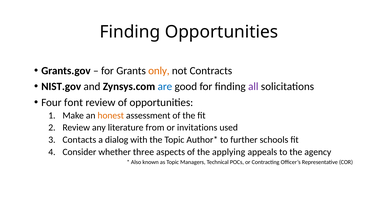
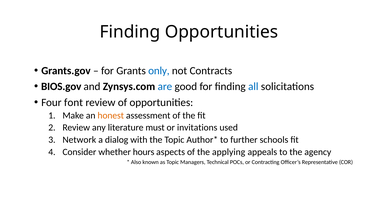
only colour: orange -> blue
NIST.gov: NIST.gov -> BIOS.gov
all colour: purple -> blue
from: from -> must
Contacts: Contacts -> Network
three: three -> hours
